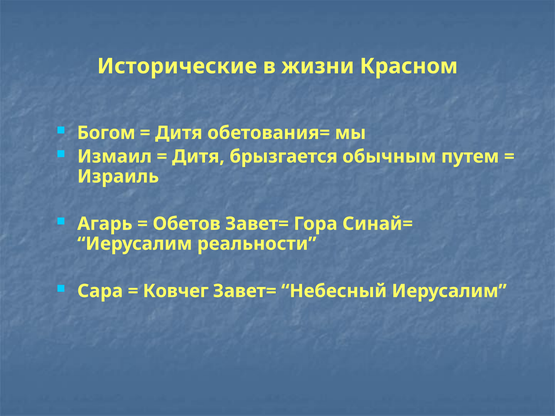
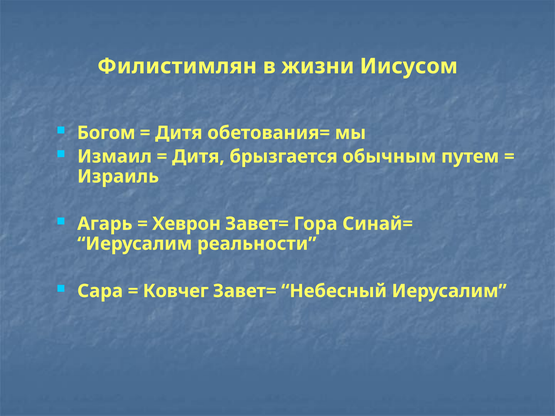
Исторические: Исторические -> Филистимлян
Красном: Красном -> Иисусом
Обетов: Обетов -> Хеврон
